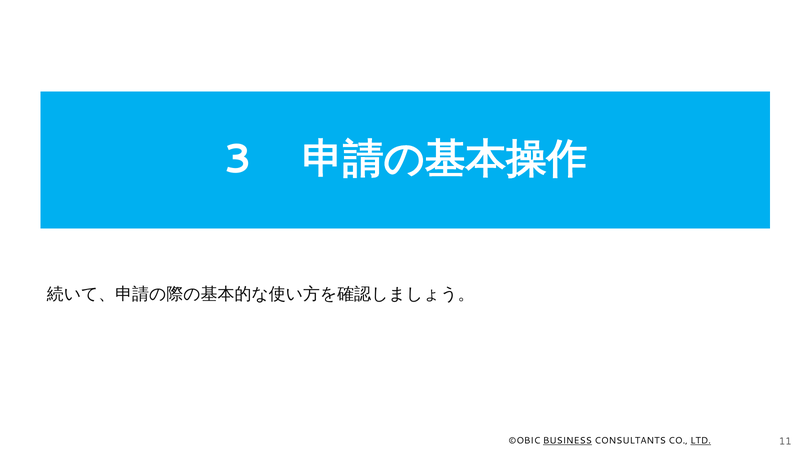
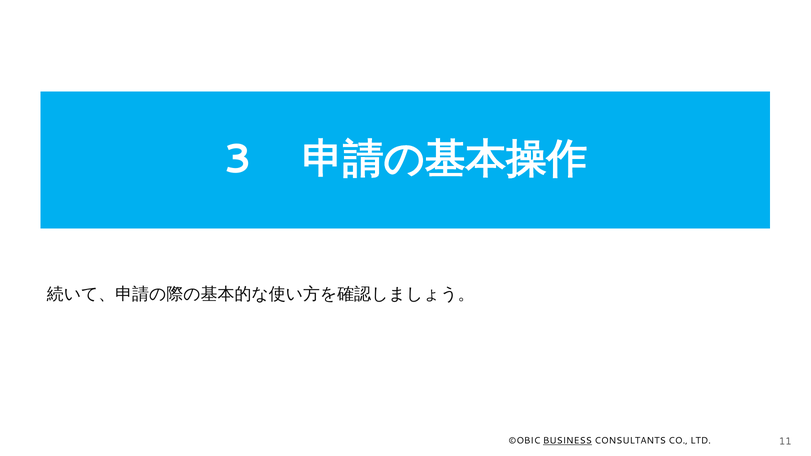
LTD underline: present -> none
